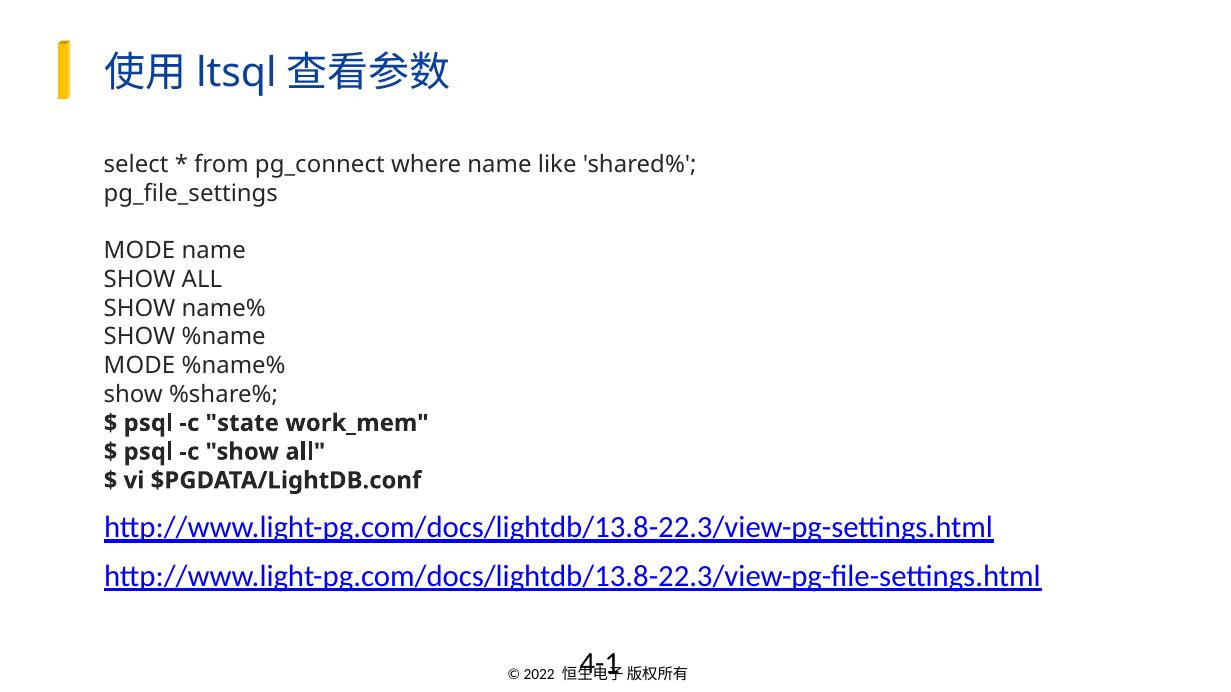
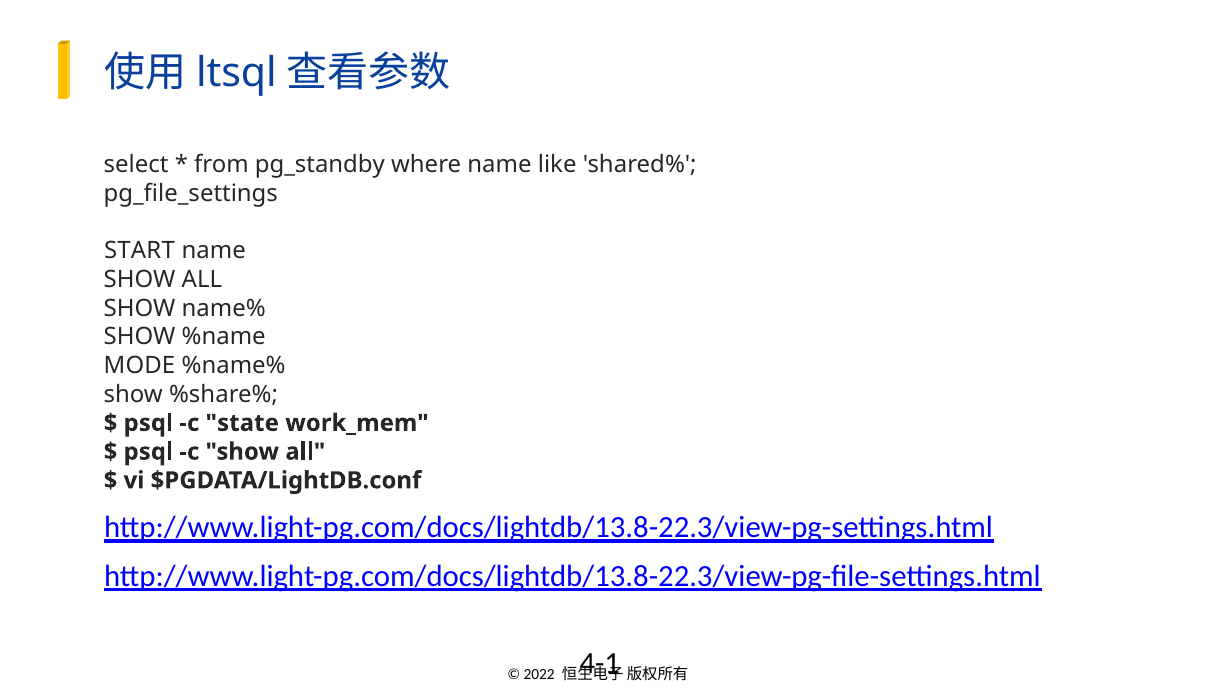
pg_connect: pg_connect -> pg_standby
MODE at (140, 251): MODE -> START
